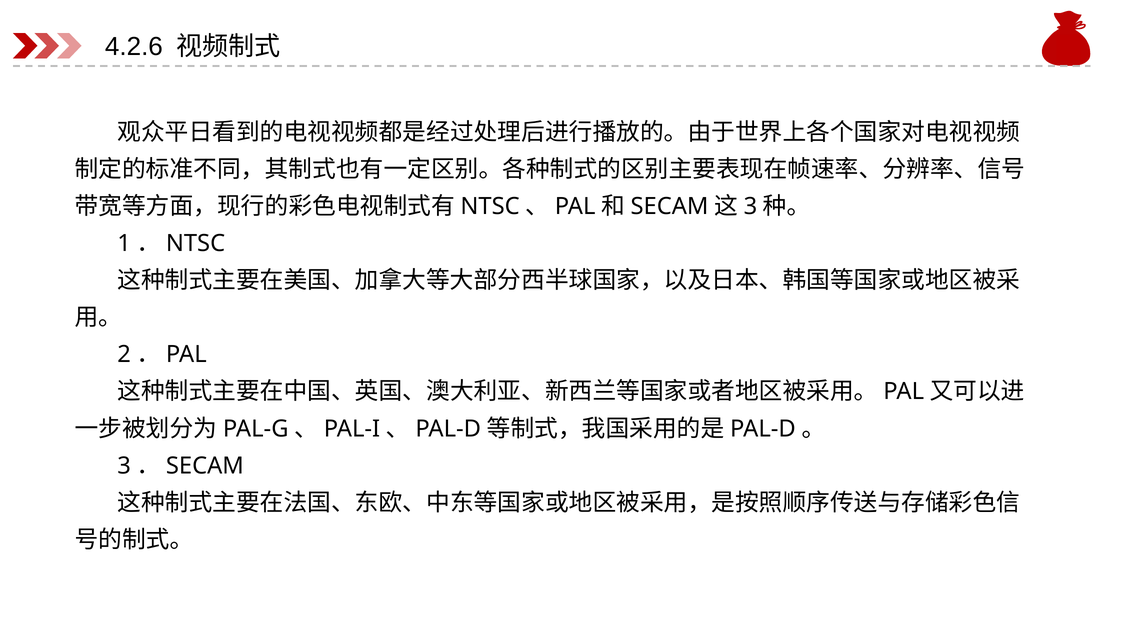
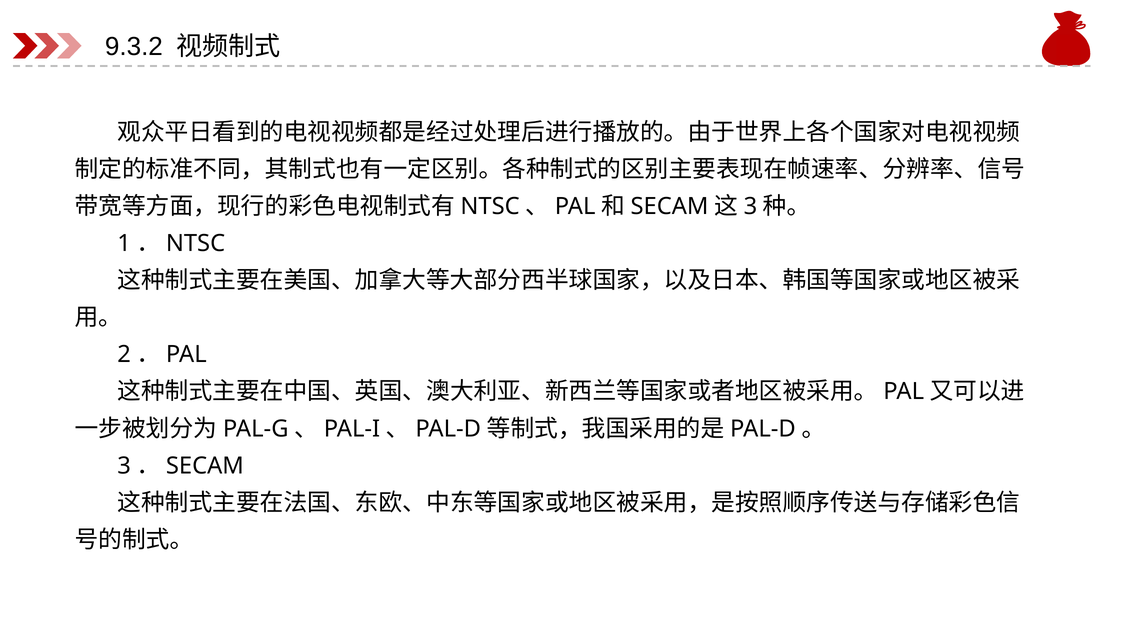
4.2.6: 4.2.6 -> 9.3.2
